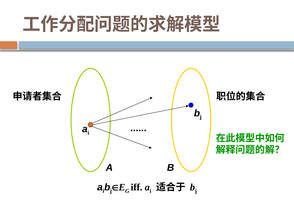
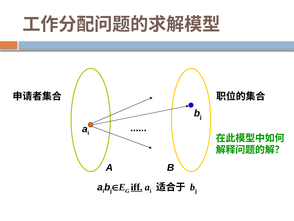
iff underline: none -> present
